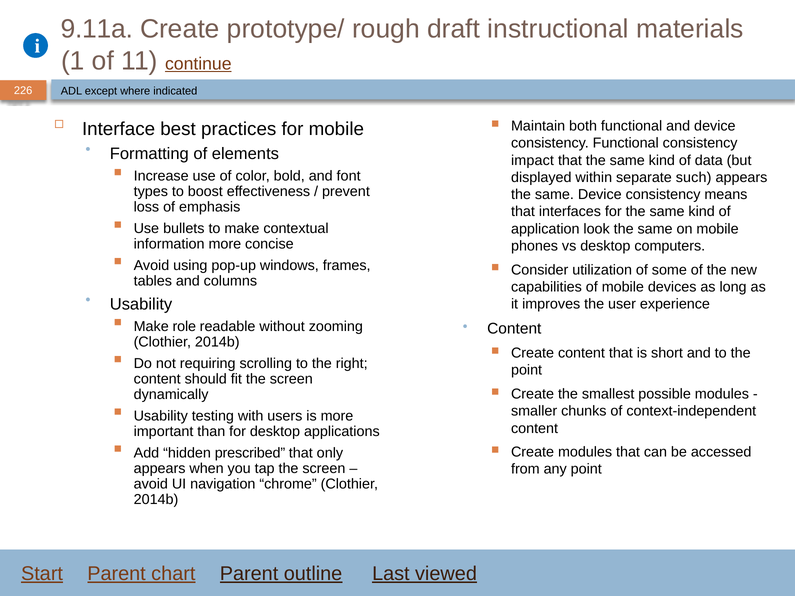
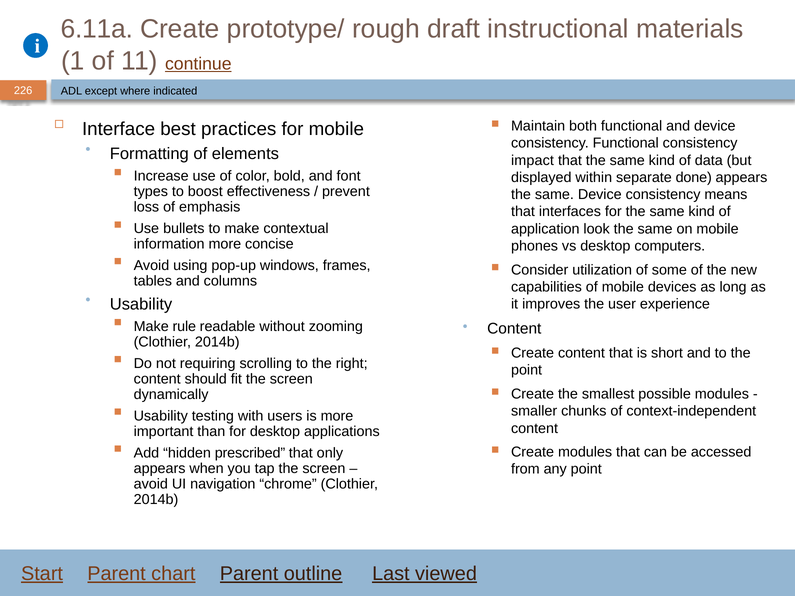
9.11a: 9.11a -> 6.11a
such: such -> done
role: role -> rule
